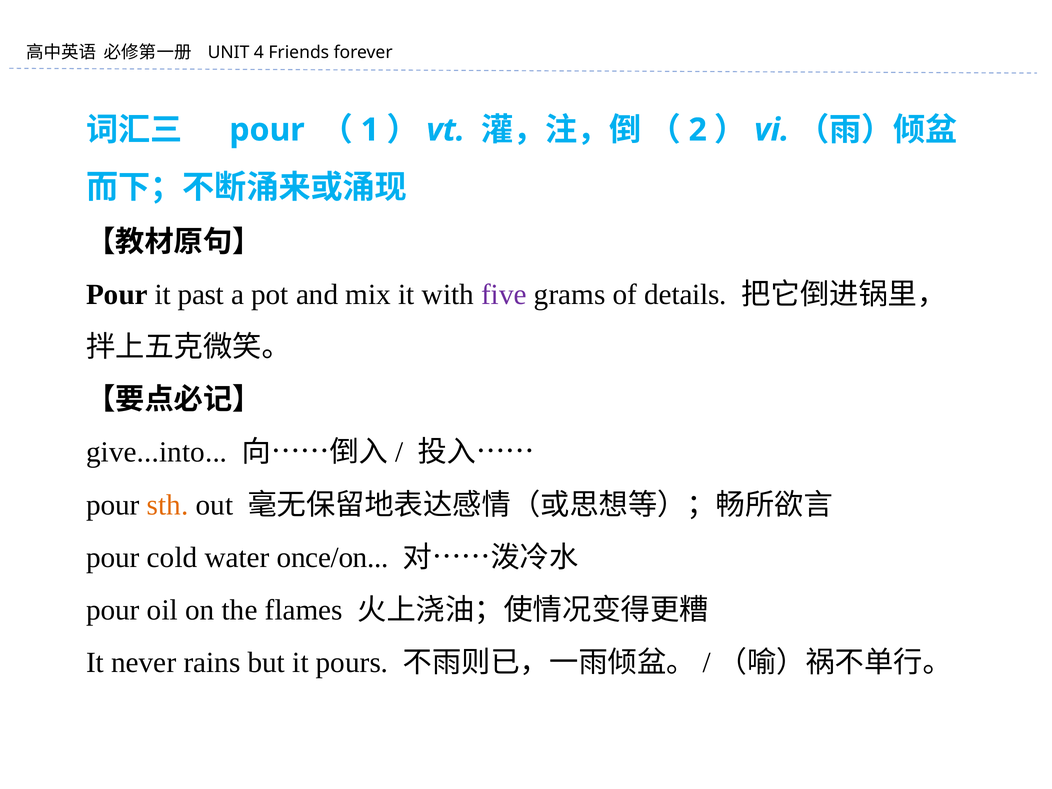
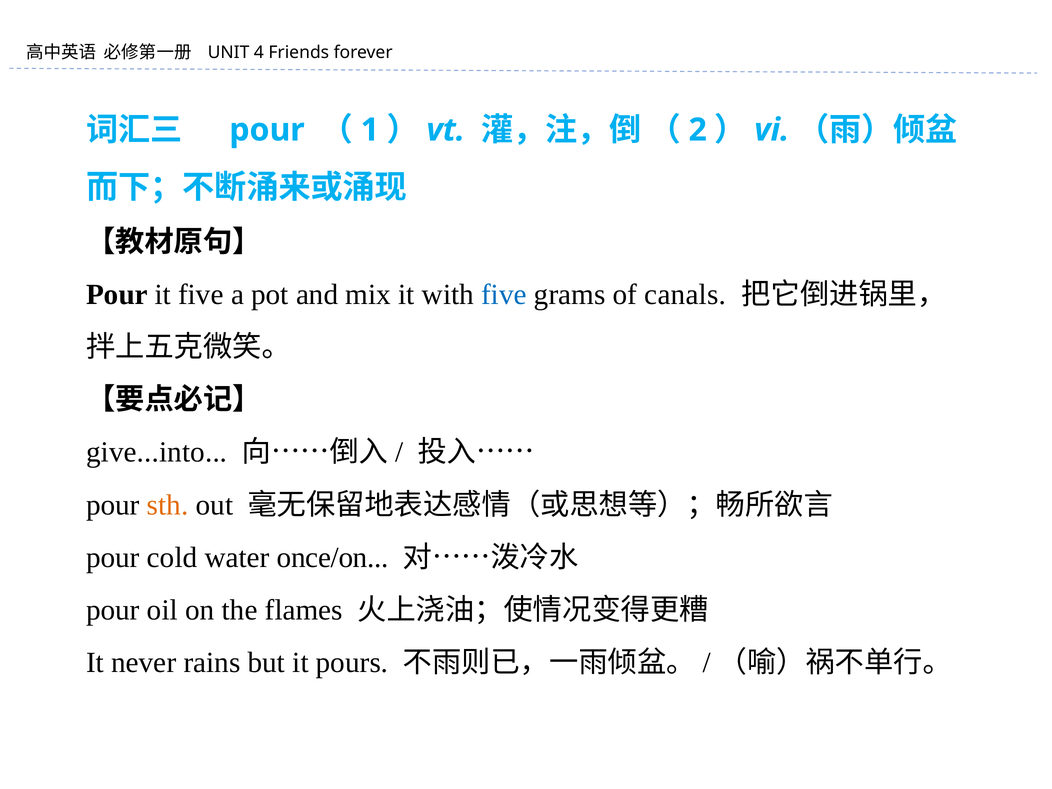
it past: past -> five
five at (504, 294) colour: purple -> blue
details: details -> canals
